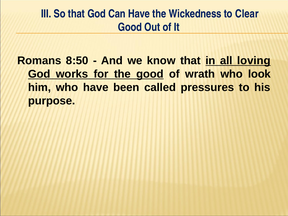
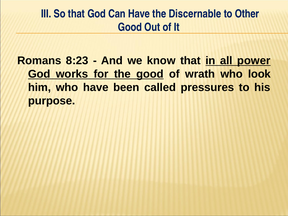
Wickedness: Wickedness -> Discernable
Clear: Clear -> Other
8:50: 8:50 -> 8:23
loving: loving -> power
